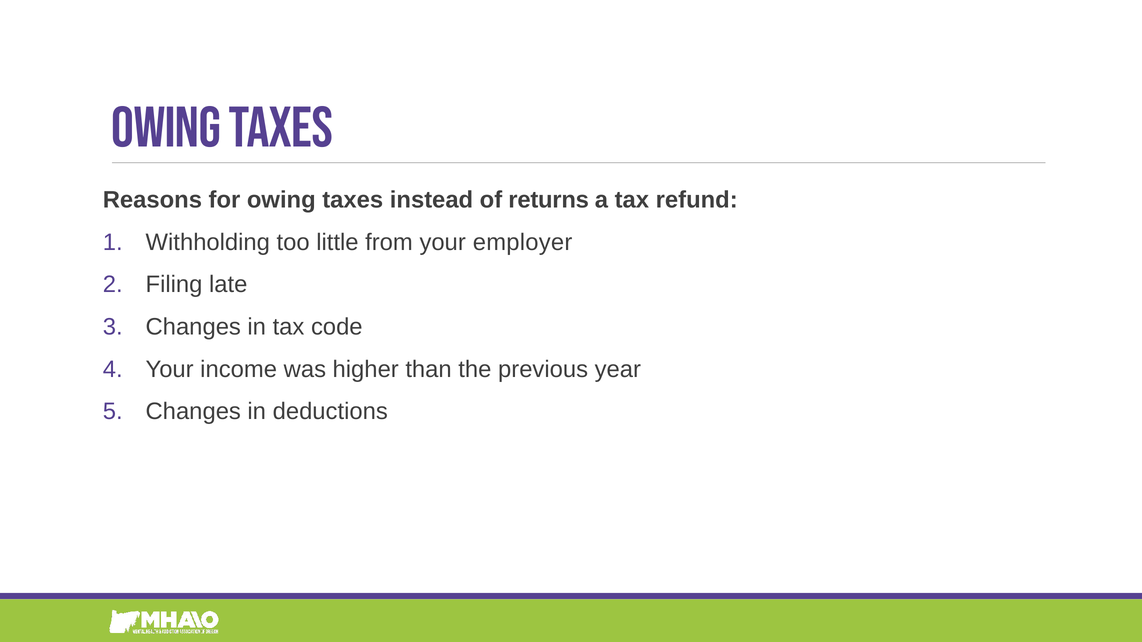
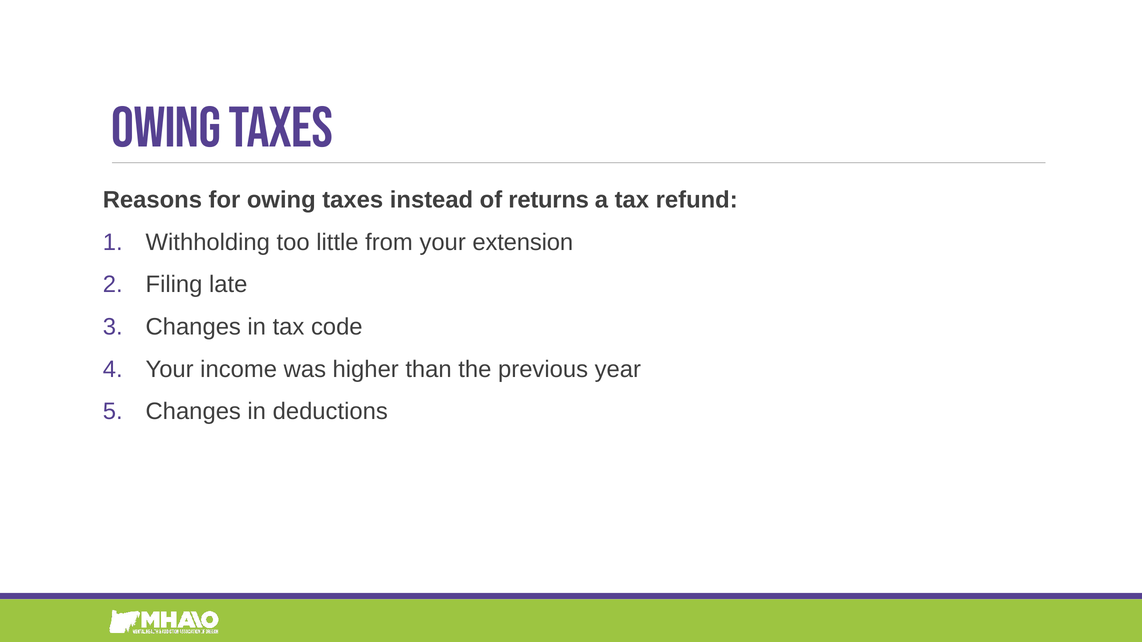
employer: employer -> extension
